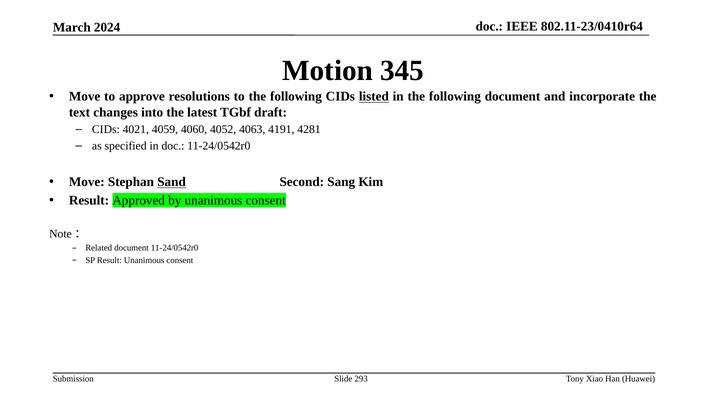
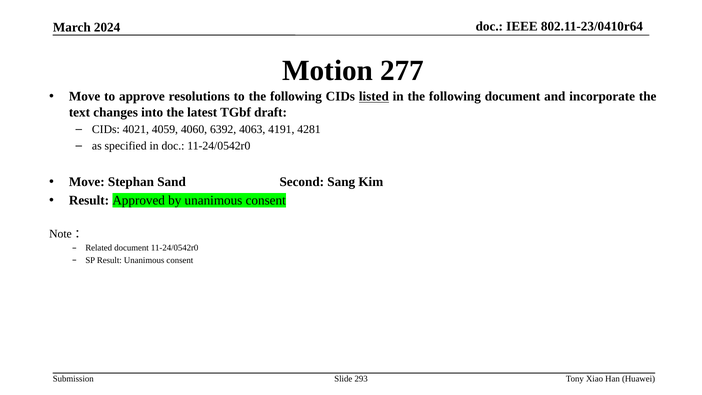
345: 345 -> 277
4052: 4052 -> 6392
Sand underline: present -> none
